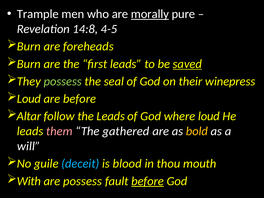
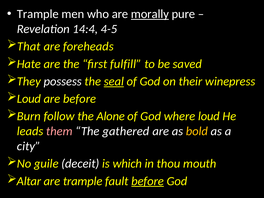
14:8: 14:8 -> 14:4
Burn at (29, 46): Burn -> That
Burn at (29, 64): Burn -> Hate
first leads: leads -> fulfill
saved underline: present -> none
possess at (63, 81) colour: light green -> white
seal underline: none -> present
Altar: Altar -> Burn
the Leads: Leads -> Alone
will: will -> city
deceit colour: light blue -> white
blood: blood -> which
With: With -> Altar
are possess: possess -> trample
